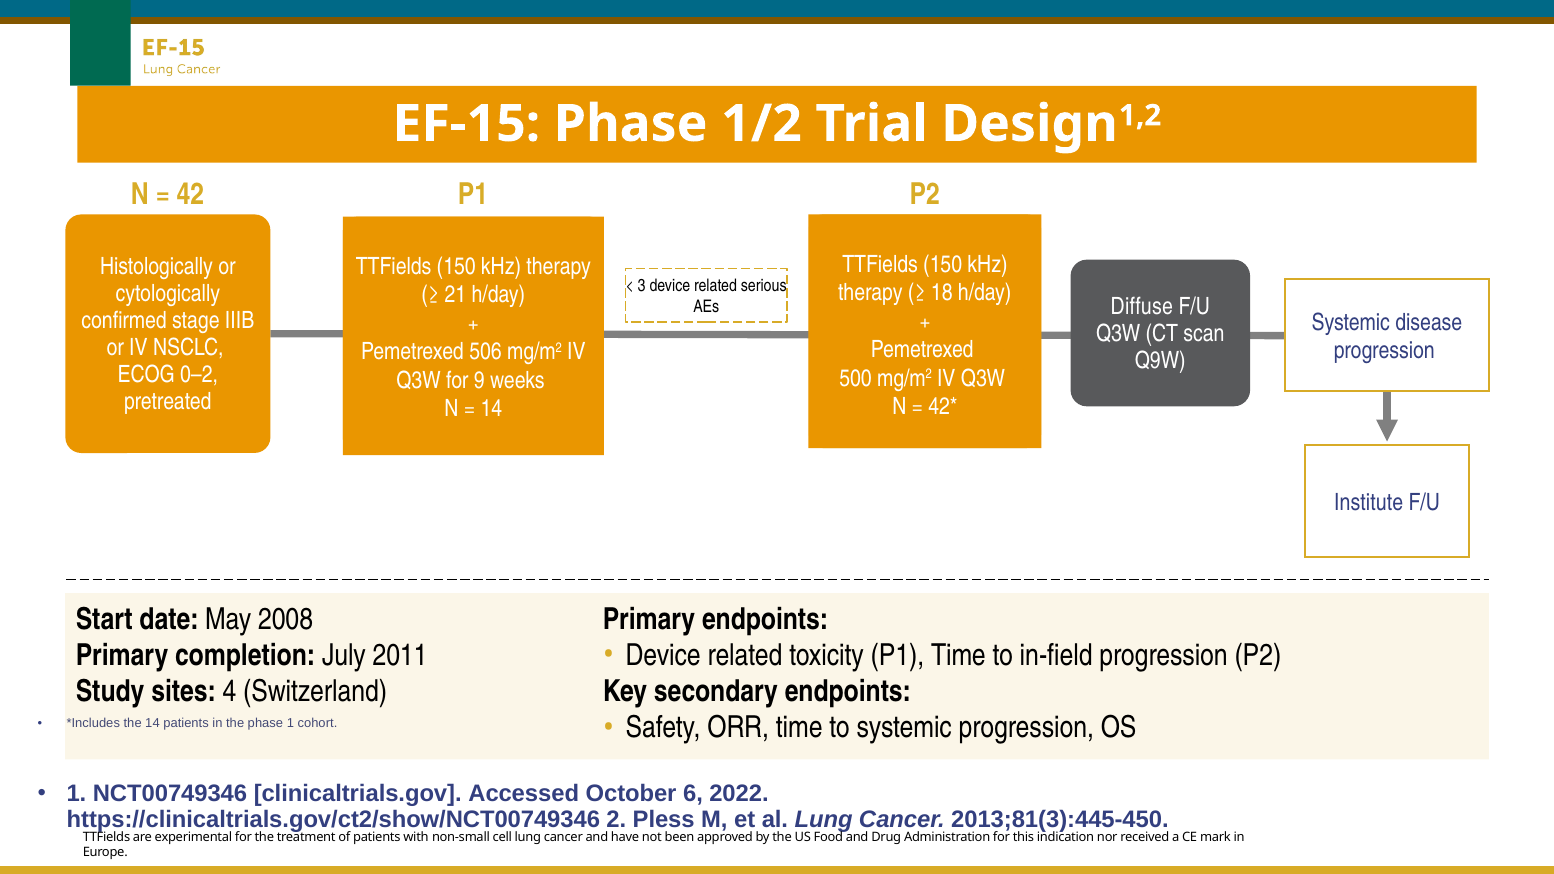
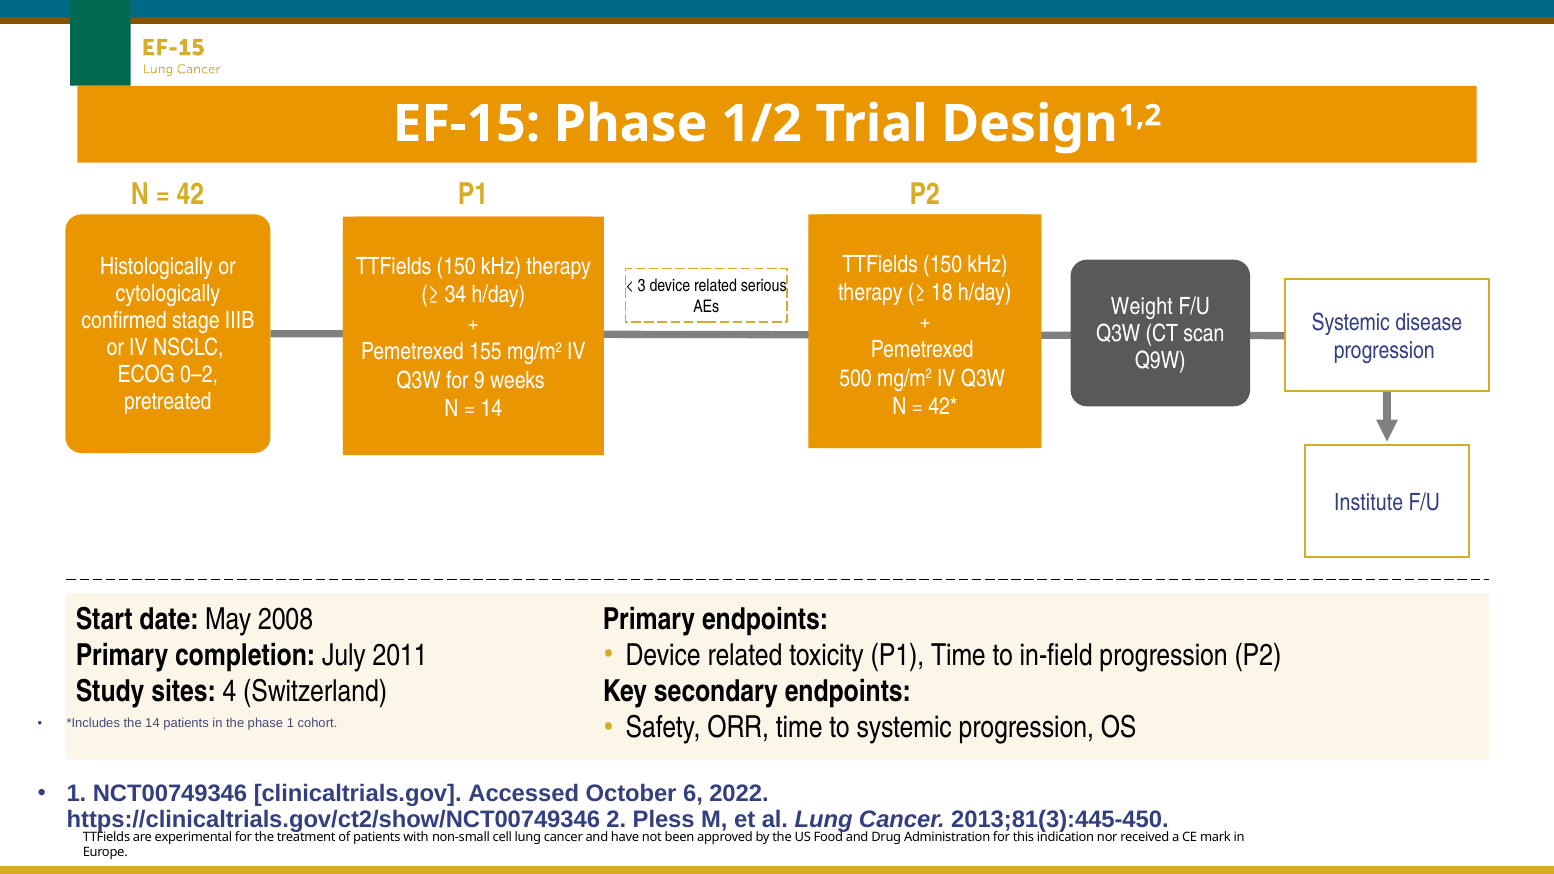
21: 21 -> 34
Diffuse: Diffuse -> Weight
506: 506 -> 155
